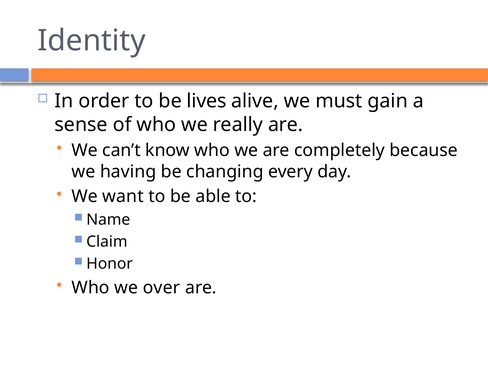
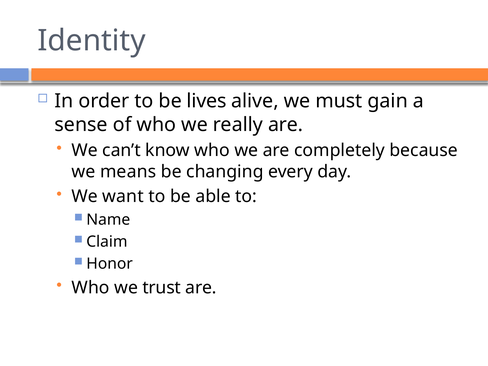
having: having -> means
over: over -> trust
